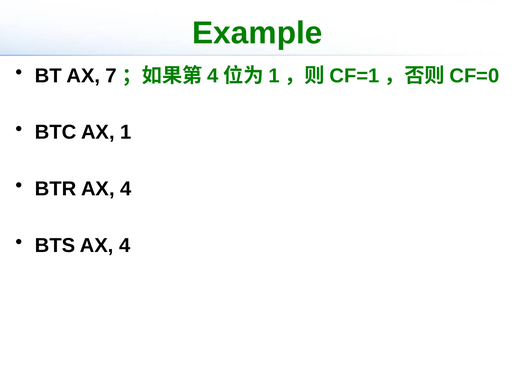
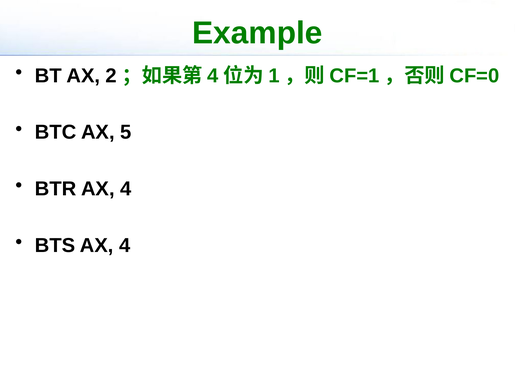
7: 7 -> 2
AX 1: 1 -> 5
